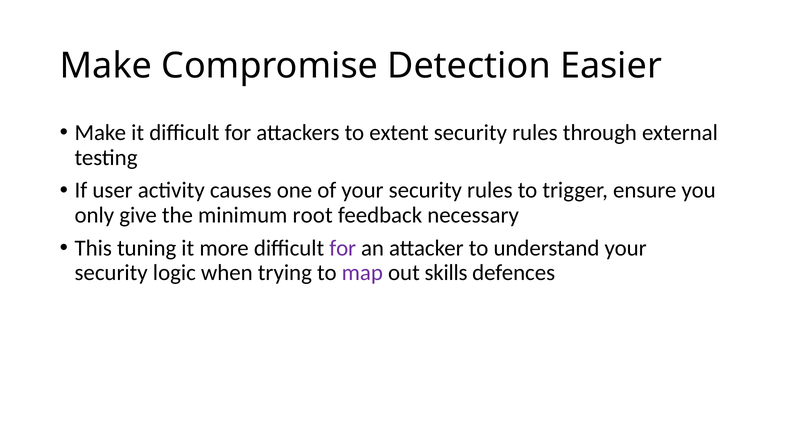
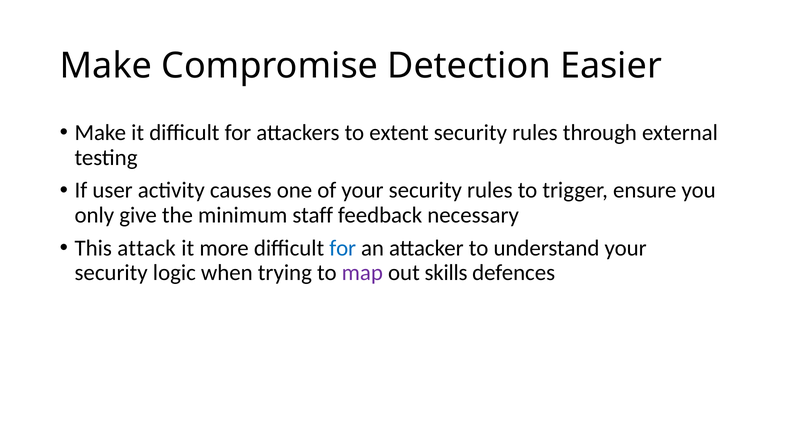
root: root -> staff
tuning: tuning -> attack
for at (343, 248) colour: purple -> blue
